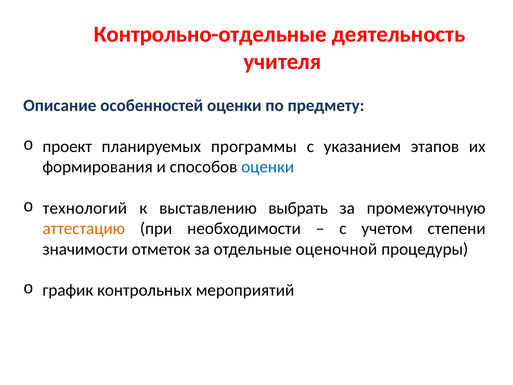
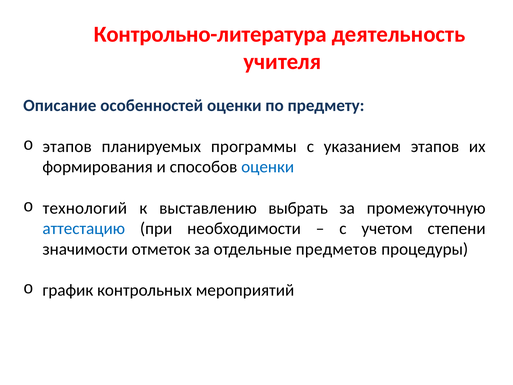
Контрольно-отдельные: Контрольно-отдельные -> Контрольно-литература
проект at (67, 146): проект -> этапов
аттестацию colour: orange -> blue
оценочной: оценочной -> предметов
